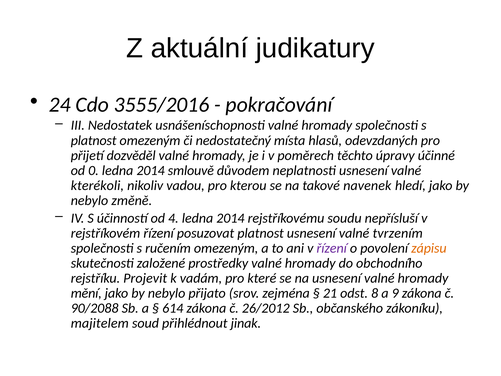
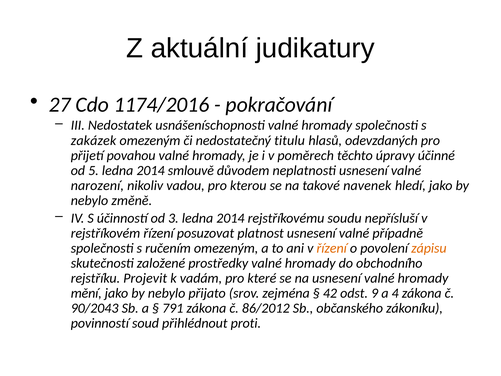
24: 24 -> 27
3555/2016: 3555/2016 -> 1174/2016
platnost at (94, 140): platnost -> zakázek
místa: místa -> titulu
dozvěděl: dozvěděl -> povahou
0: 0 -> 5
kterékoli: kterékoli -> narození
4: 4 -> 3
tvrzením: tvrzením -> případně
řízení at (332, 248) colour: purple -> orange
21: 21 -> 42
8: 8 -> 9
9: 9 -> 4
90/2088: 90/2088 -> 90/2043
614: 614 -> 791
26/2012: 26/2012 -> 86/2012
majitelem: majitelem -> povinností
jinak: jinak -> proti
